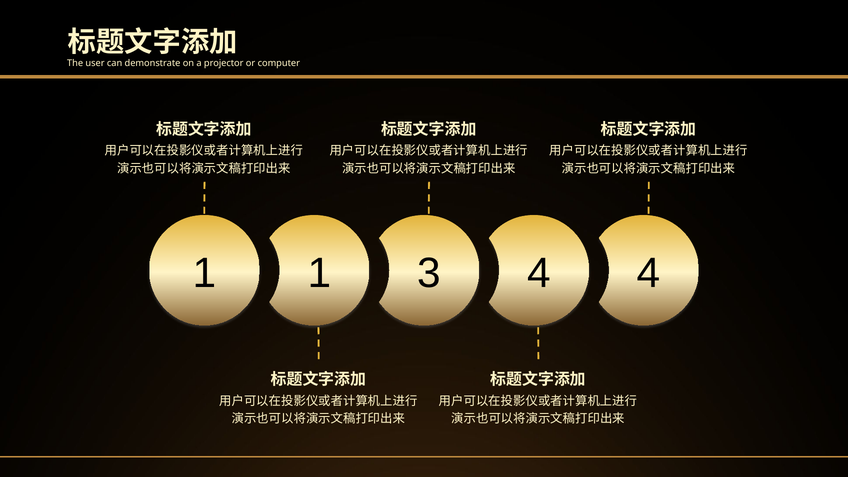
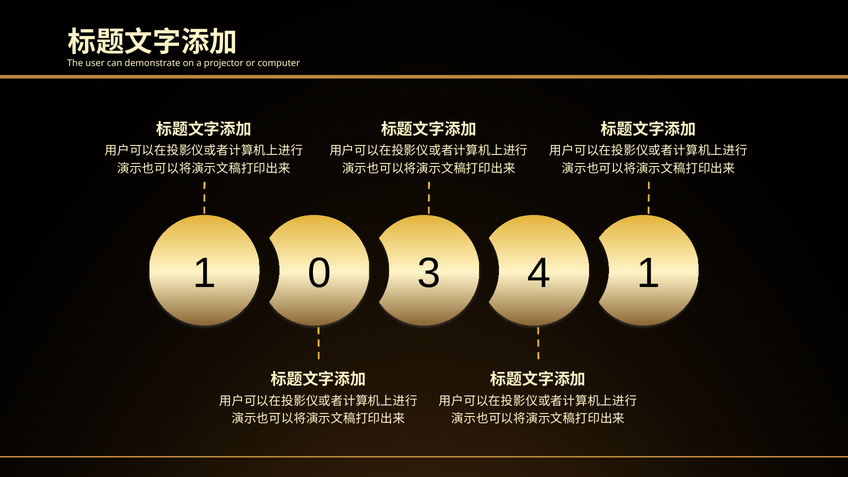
1 1: 1 -> 0
4 4: 4 -> 1
